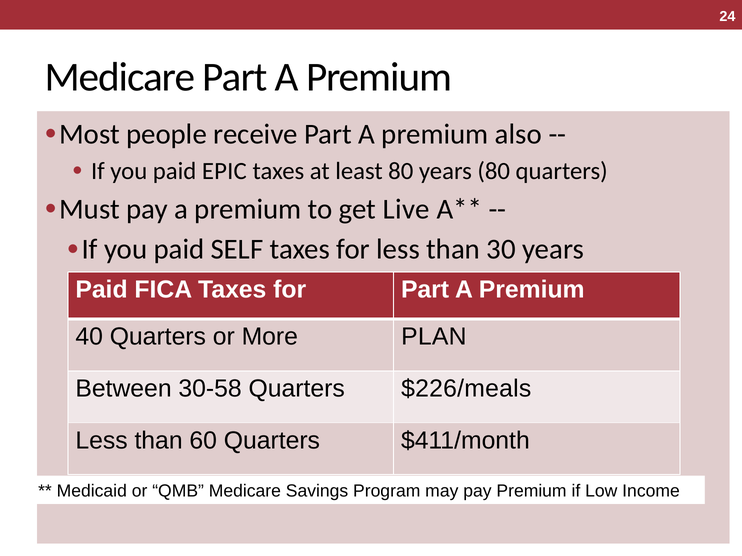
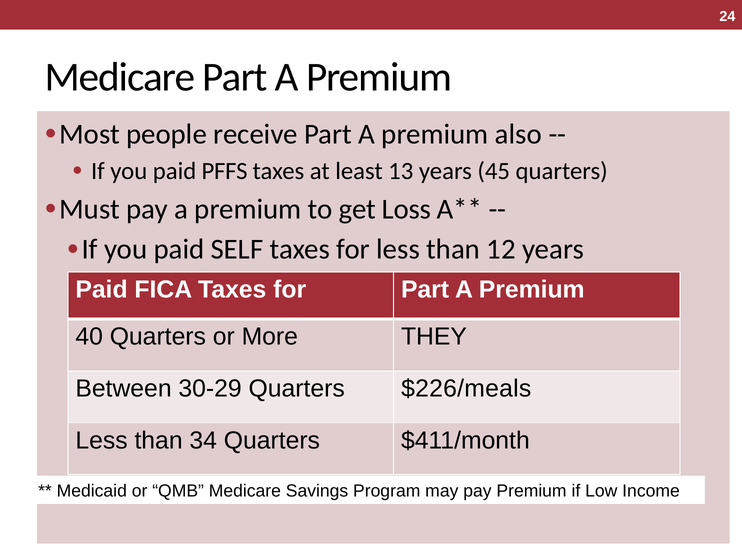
EPIC: EPIC -> PFFS
least 80: 80 -> 13
years 80: 80 -> 45
Live: Live -> Loss
30: 30 -> 12
PLAN: PLAN -> THEY
30-58: 30-58 -> 30-29
60: 60 -> 34
